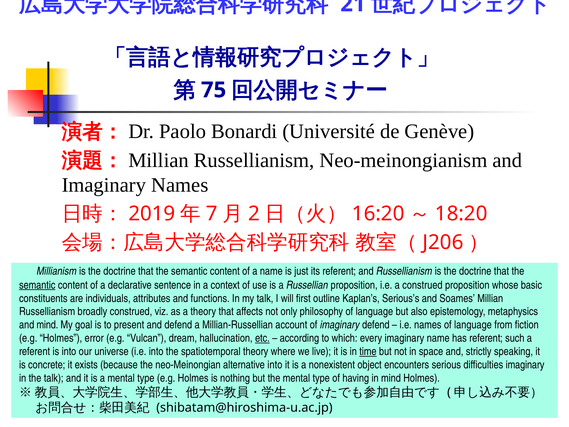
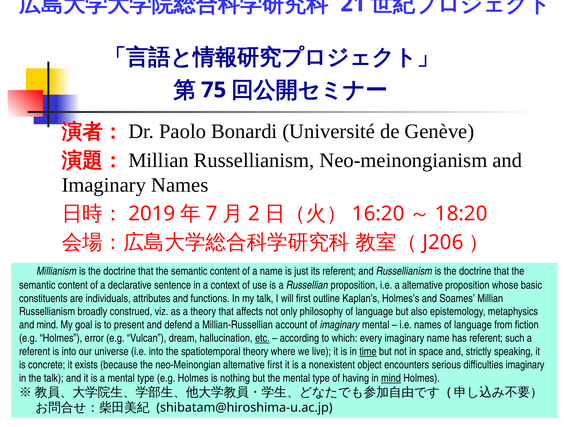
semantic at (37, 285) underline: present -> none
a construed: construed -> alternative
Serious’s: Serious’s -> Holmes’s
imaginary defend: defend -> mental
alternative into: into -> first
mind at (391, 378) underline: none -> present
